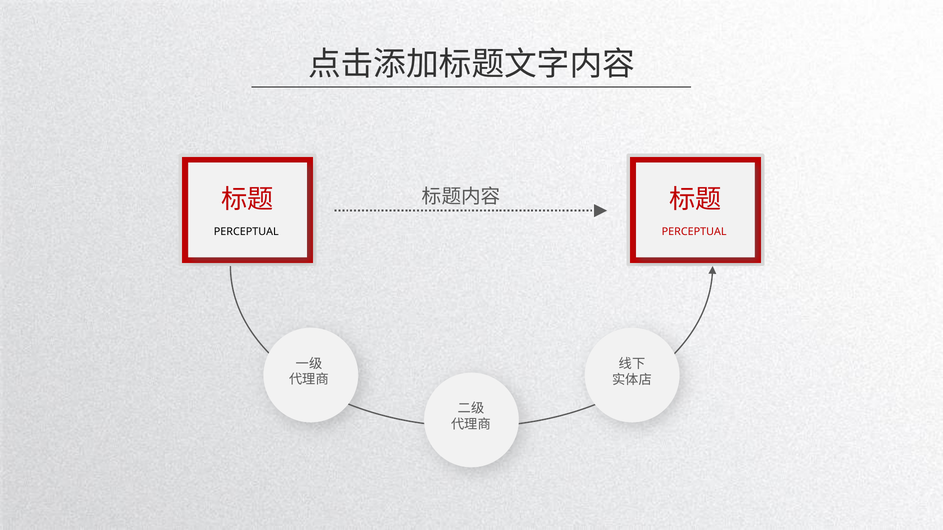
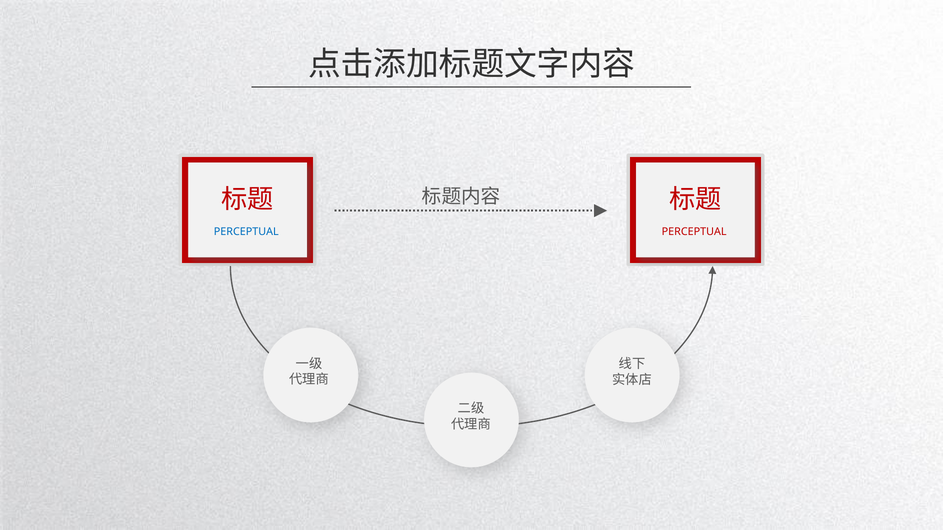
PERCEPTUAL at (246, 232) colour: black -> blue
